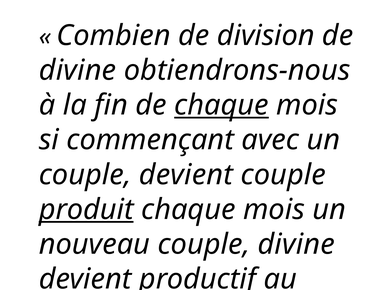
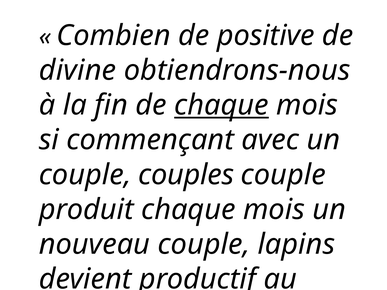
division: division -> positive
couple devient: devient -> couples
produit underline: present -> none
couple divine: divine -> lapins
